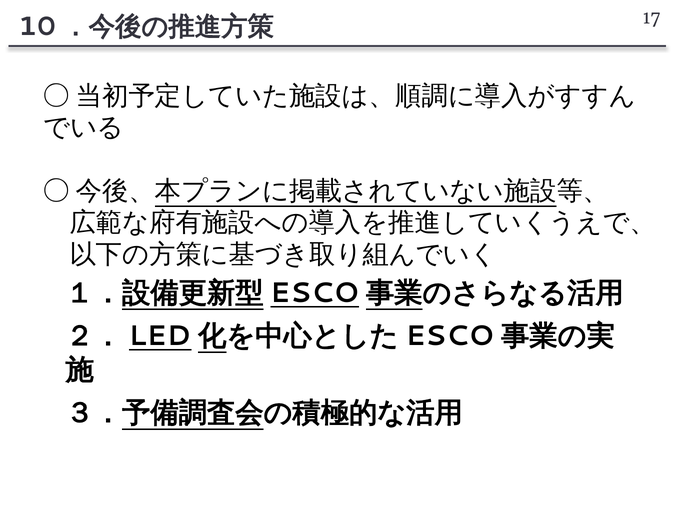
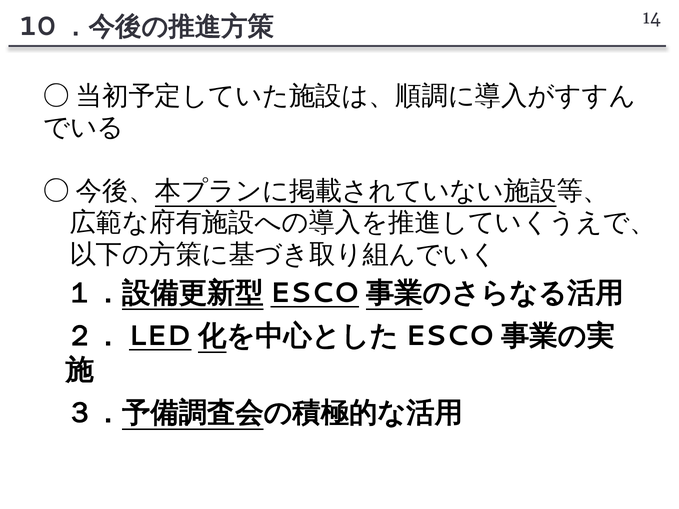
17: 17 -> 14
